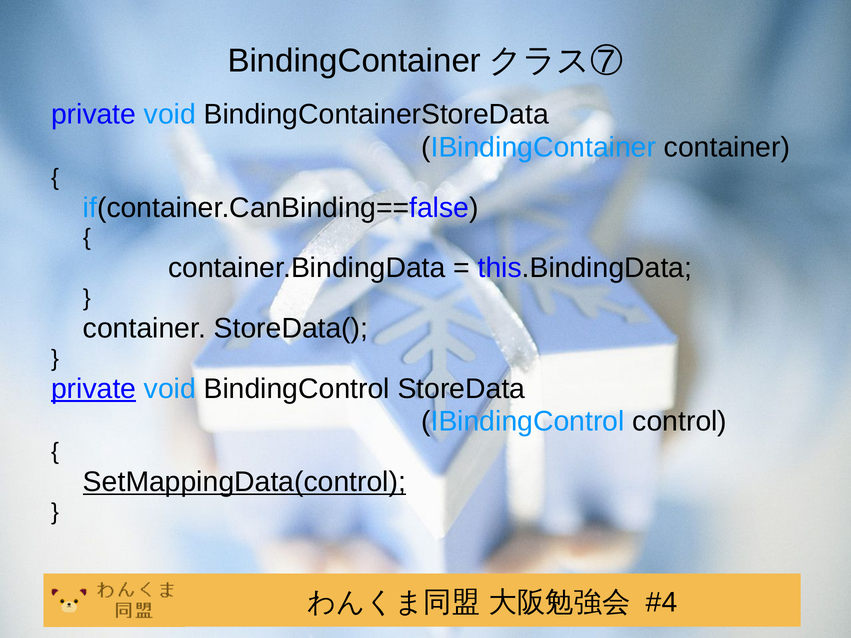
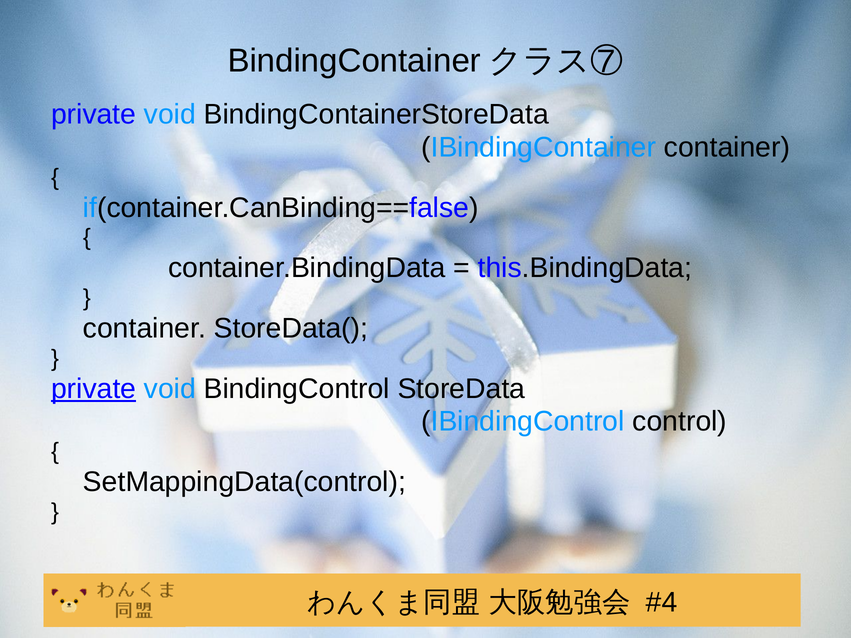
SetMappingData(control underline: present -> none
